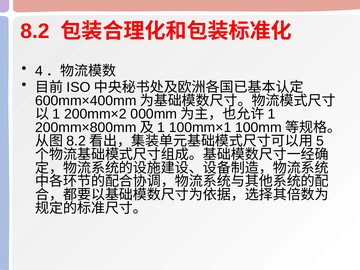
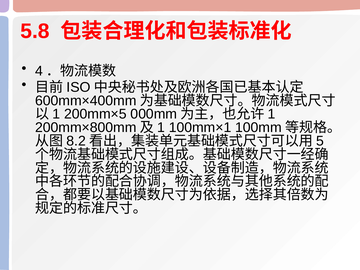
8.2 at (35, 31): 8.2 -> 5.8
200mm×2: 200mm×2 -> 200mm×5
